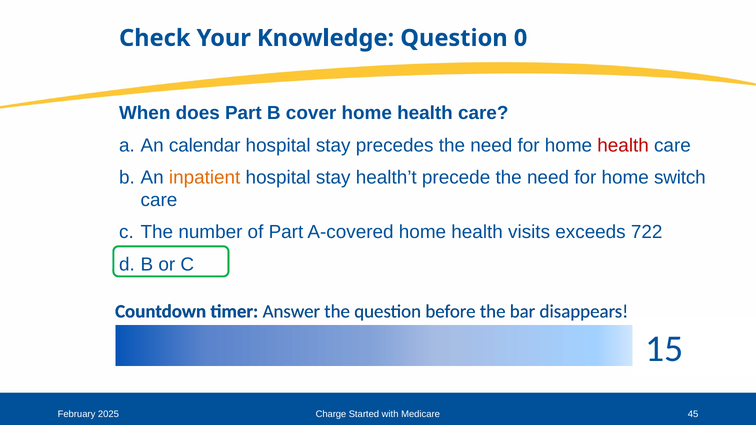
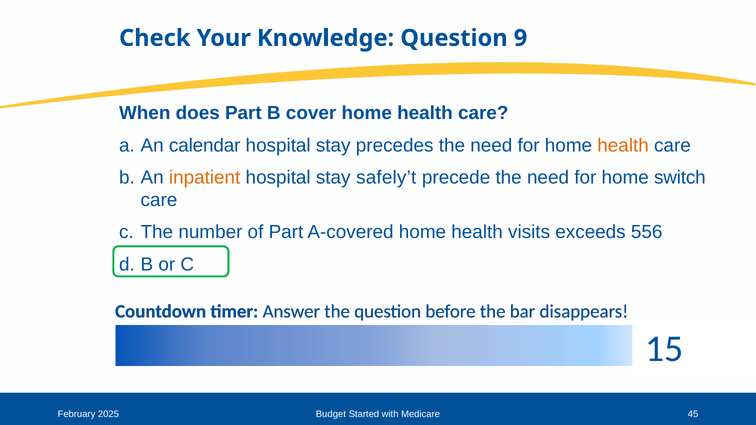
0: 0 -> 9
health at (623, 145) colour: red -> orange
health’t: health’t -> safely’t
722: 722 -> 556
Charge: Charge -> Budget
